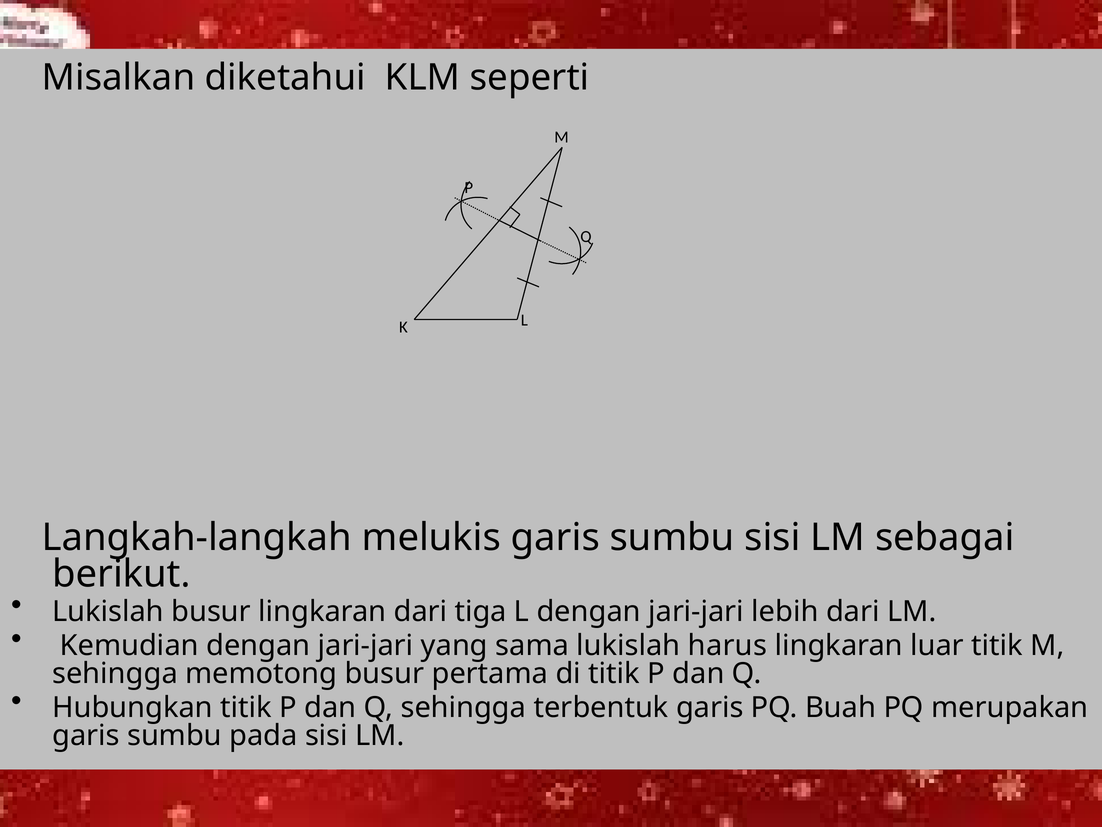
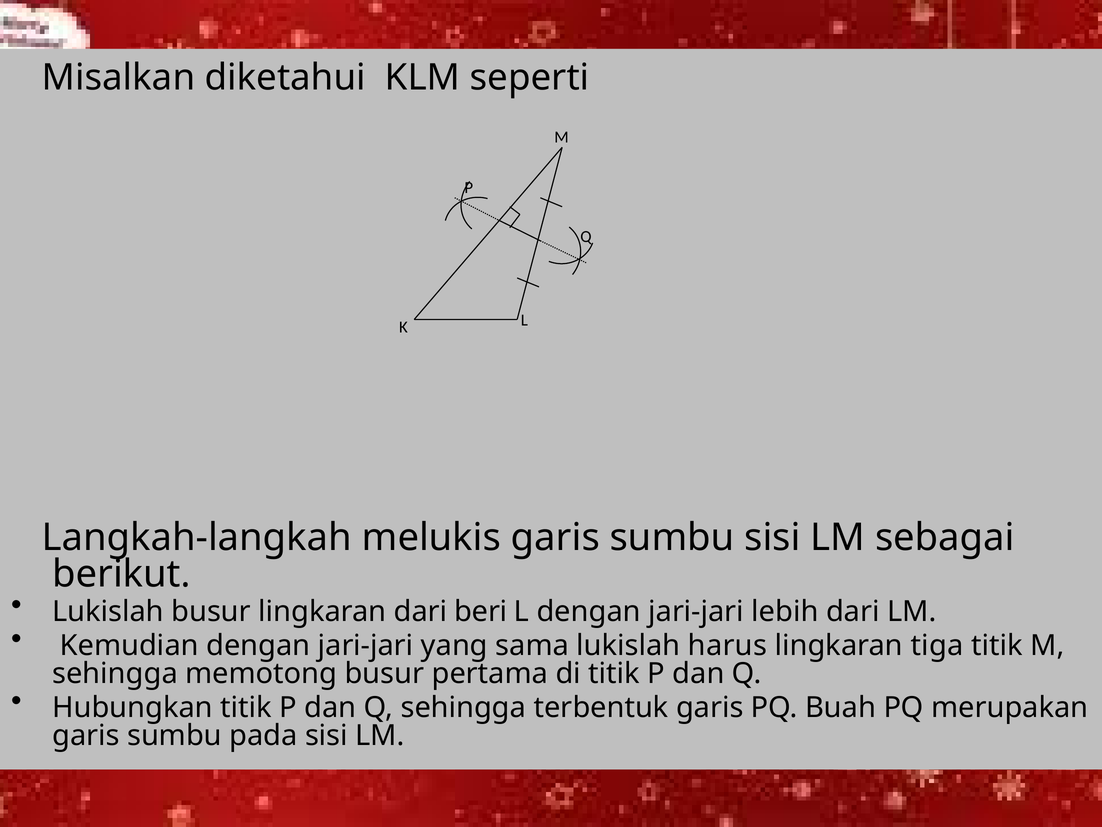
tiga: tiga -> beri
luar: luar -> tiga
